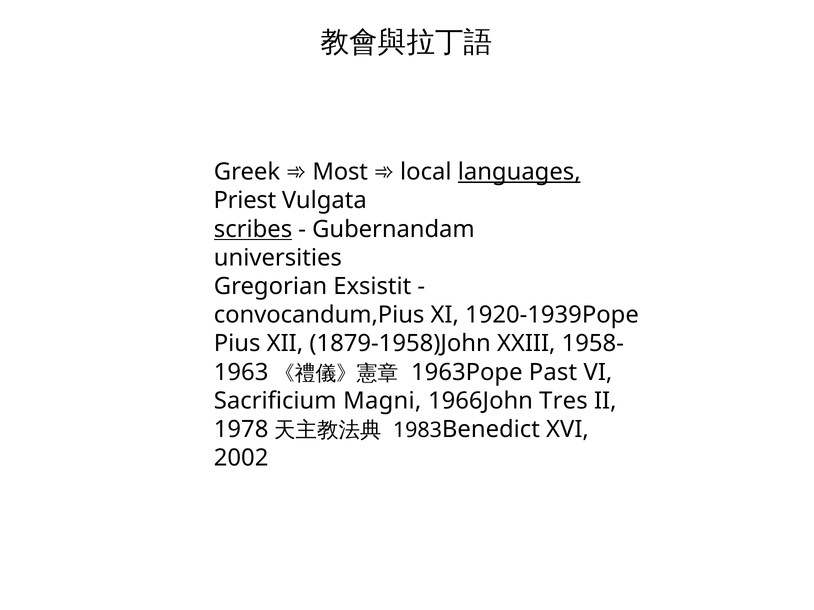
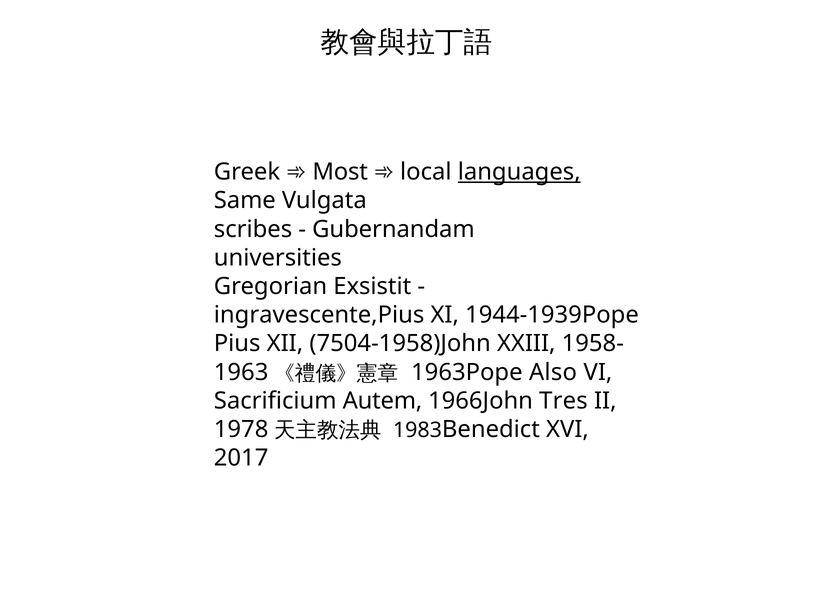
Priest: Priest -> Same
scribes underline: present -> none
convocandum,Pius: convocandum,Pius -> ingravescente,Pius
1920-1939Pope: 1920-1939Pope -> 1944-1939Pope
1879-1958)John: 1879-1958)John -> 7504-1958)John
Past: Past -> Also
Magni: Magni -> Autem
2002: 2002 -> 2017
